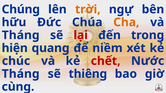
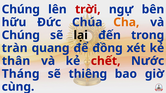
trời colour: orange -> red
Tháng at (21, 35): Tháng -> Chúng
lại colour: red -> black
hiện: hiện -> tràn
niềm: niềm -> đồng
chúc: chúc -> thân
